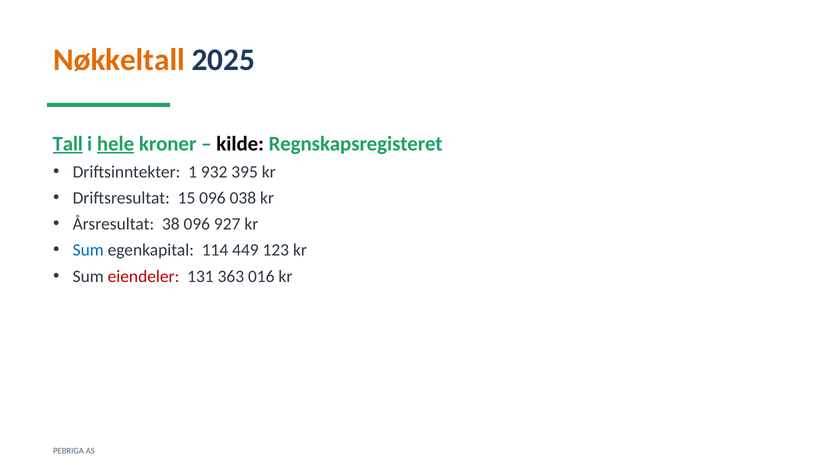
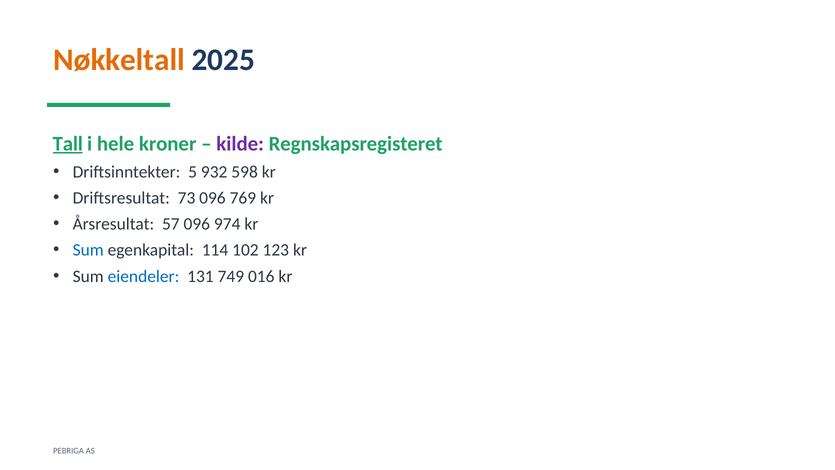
hele underline: present -> none
kilde colour: black -> purple
1: 1 -> 5
395: 395 -> 598
15: 15 -> 73
038: 038 -> 769
38: 38 -> 57
927: 927 -> 974
449: 449 -> 102
eiendeler colour: red -> blue
363: 363 -> 749
